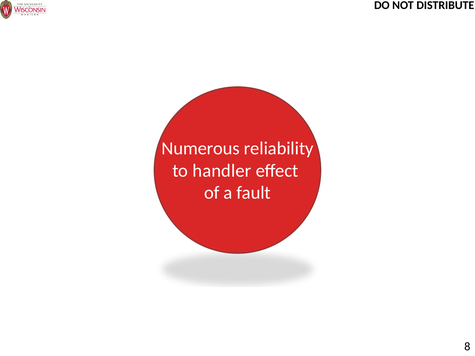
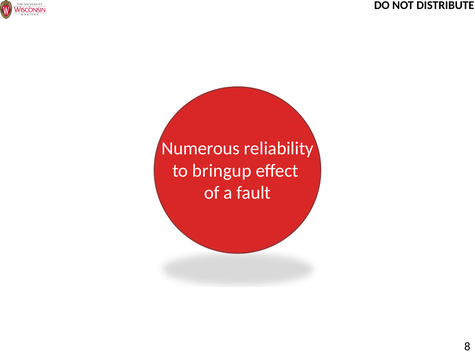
handler: handler -> bringup
